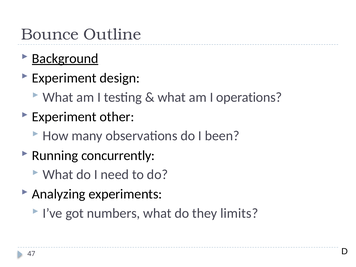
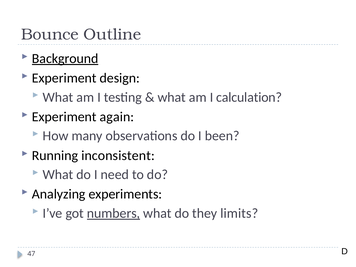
operations: operations -> calculation
other: other -> again
concurrently: concurrently -> inconsistent
numbers underline: none -> present
